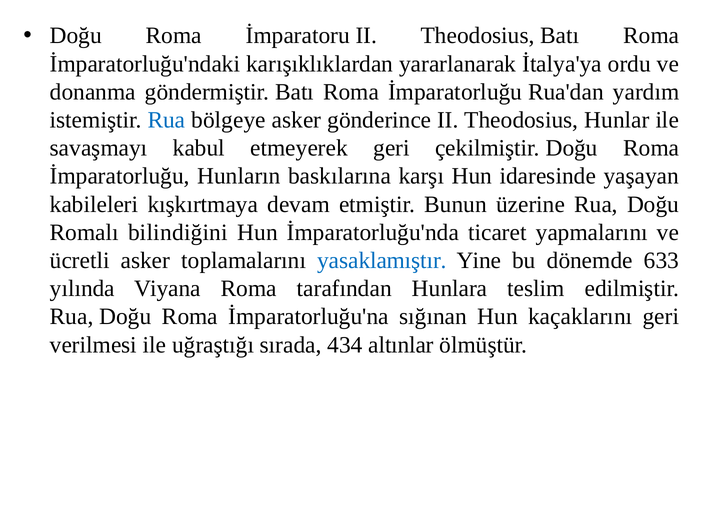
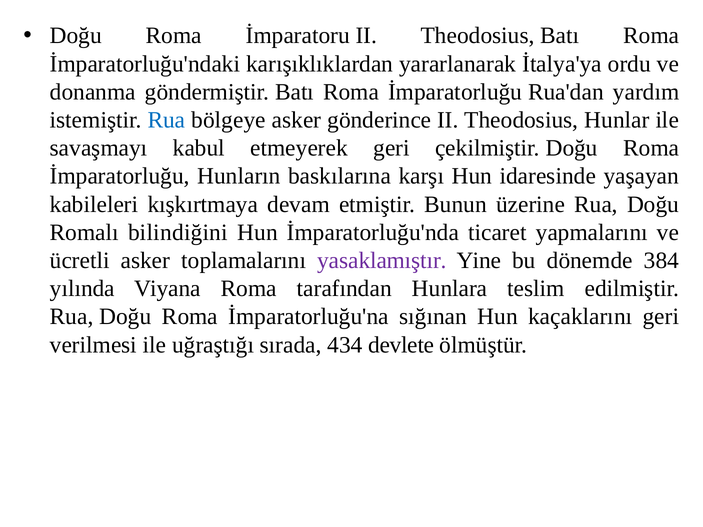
yasaklamıştır colour: blue -> purple
633: 633 -> 384
altınlar: altınlar -> devlete
